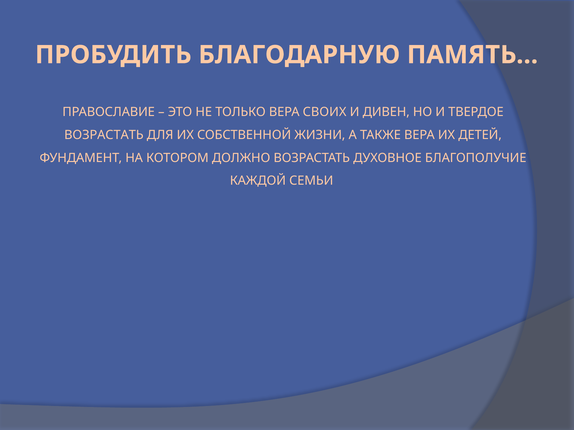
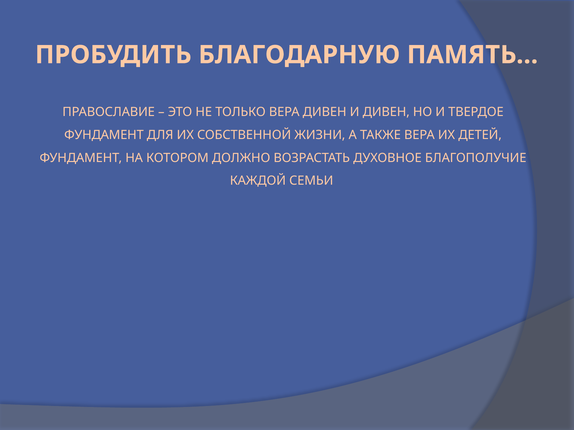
ВЕРА СВОИХ: СВОИХ -> ДИВЕН
ВОЗРАСТАТЬ at (104, 135): ВОЗРАСТАТЬ -> ФУНДАМЕНТ
